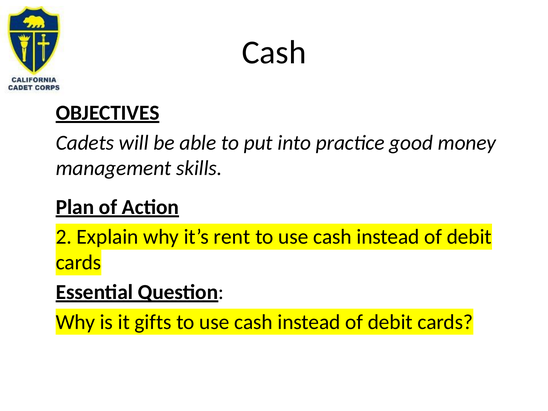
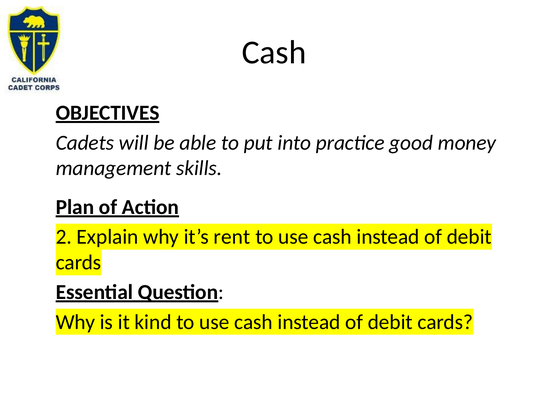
gifts: gifts -> kind
